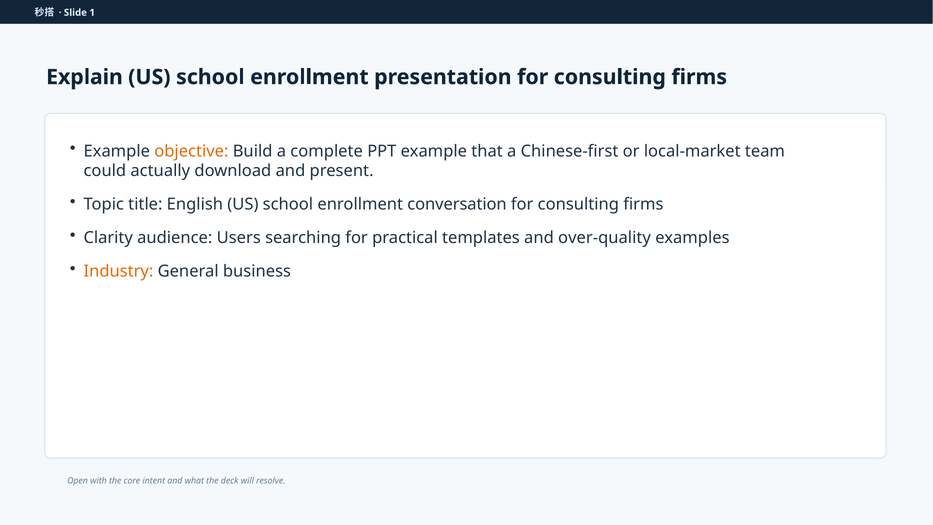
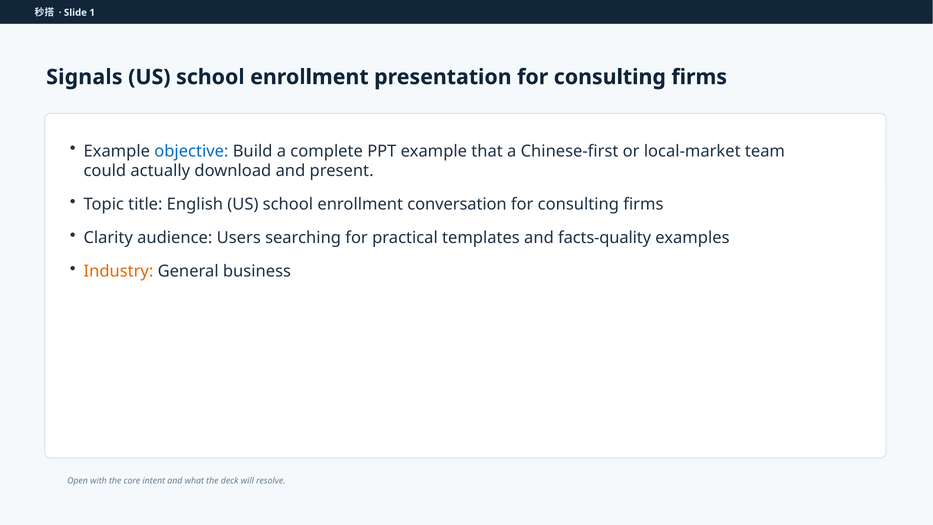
Explain: Explain -> Signals
objective colour: orange -> blue
over-quality: over-quality -> facts-quality
